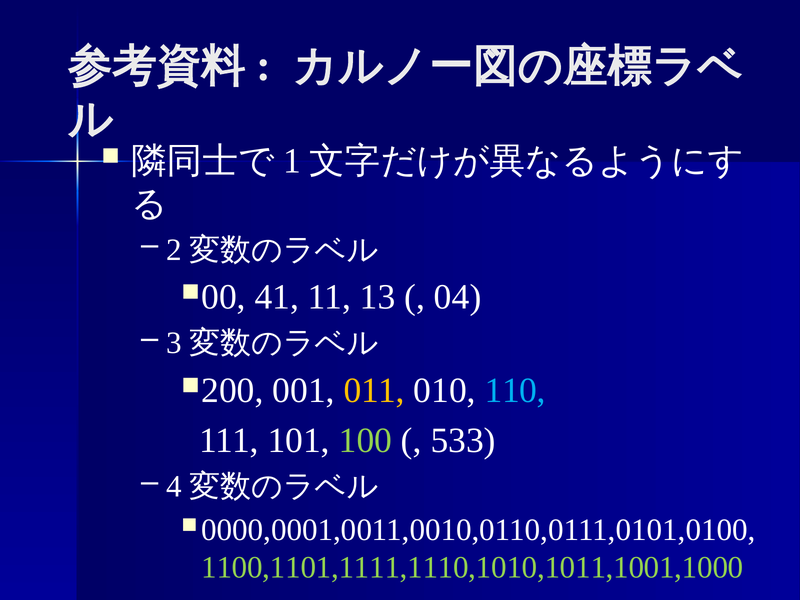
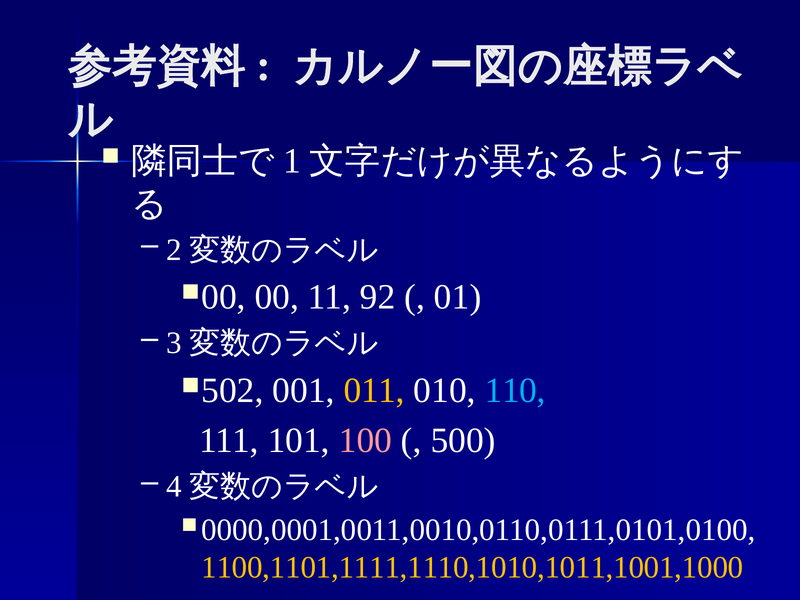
00 41: 41 -> 00
13: 13 -> 92
04: 04 -> 01
200: 200 -> 502
100 colour: light green -> pink
533: 533 -> 500
1100,1101,1111,1110,1010,1011,1001,1000 colour: light green -> yellow
